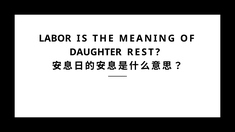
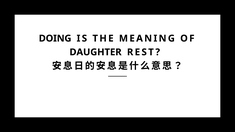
LABOR: LABOR -> DOING
